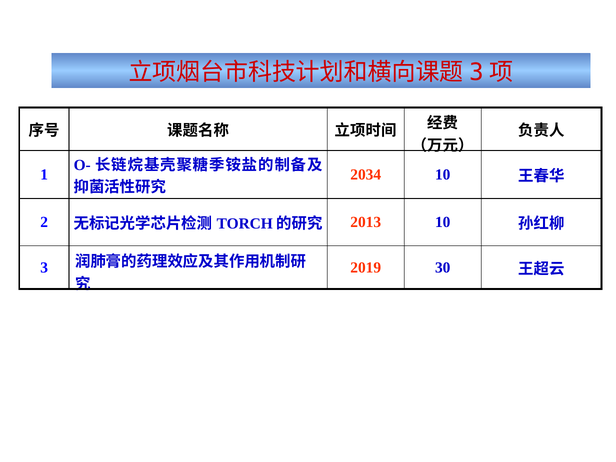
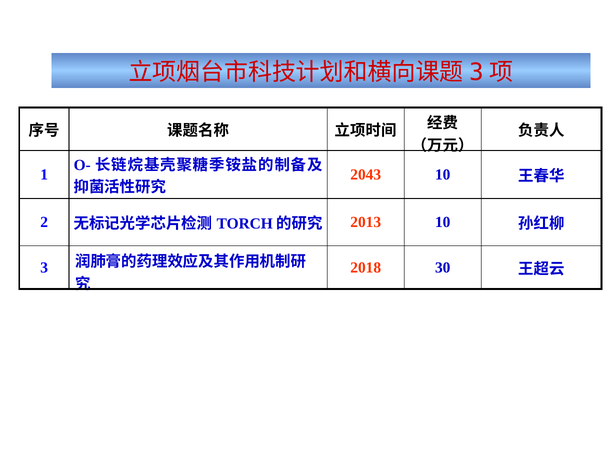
2034: 2034 -> 2043
2019: 2019 -> 2018
